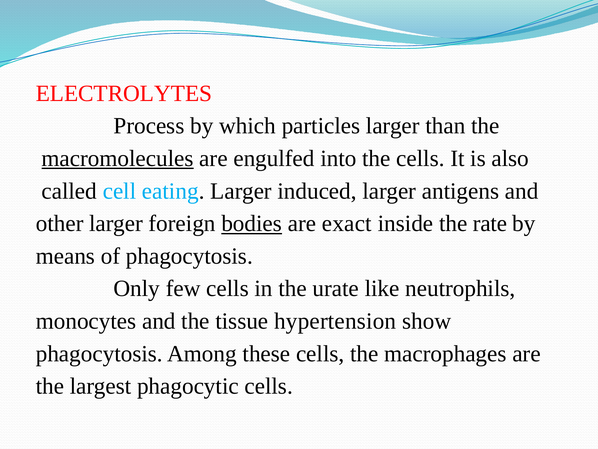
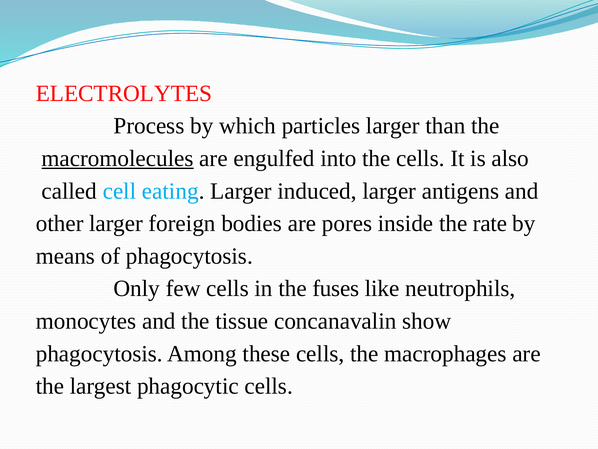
bodies underline: present -> none
exact: exact -> pores
urate: urate -> fuses
hypertension: hypertension -> concanavalin
